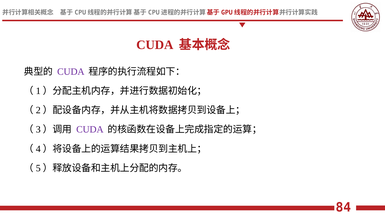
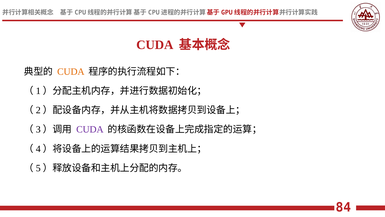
CUDA at (71, 72) colour: purple -> orange
